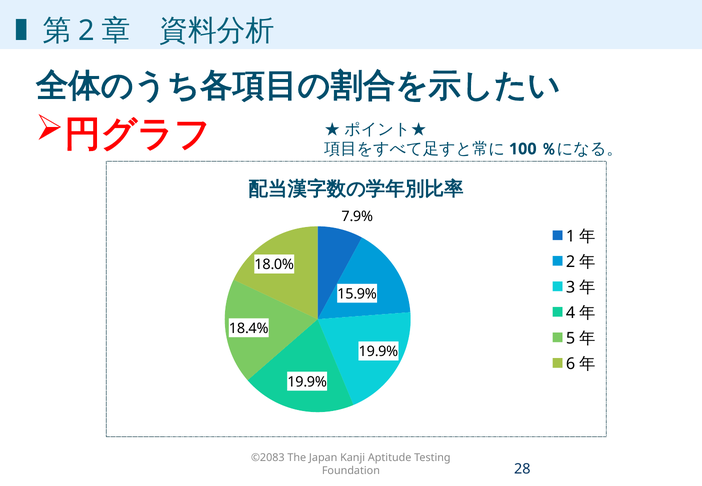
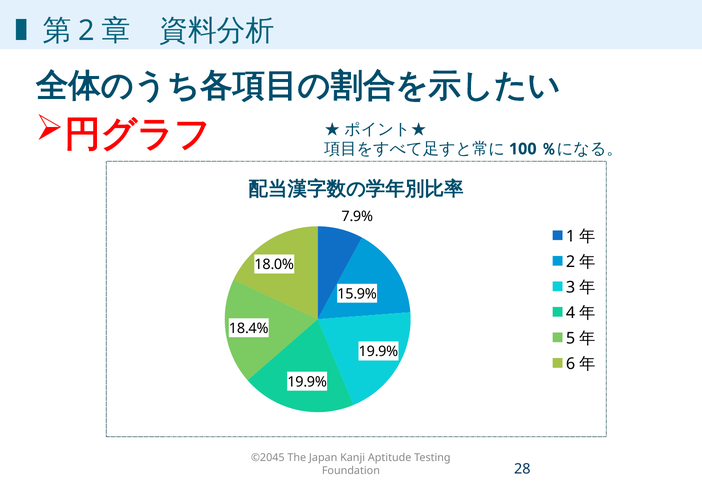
©2083: ©2083 -> ©2045
